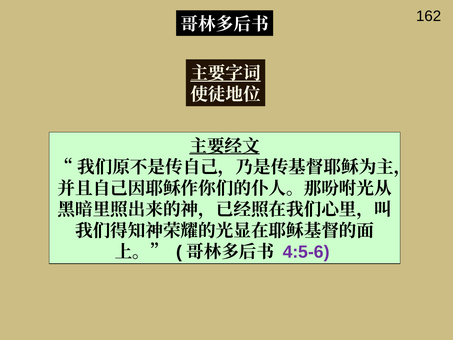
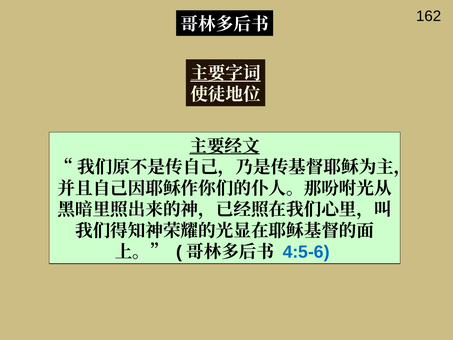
4:5-6 colour: purple -> blue
